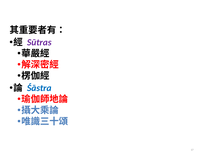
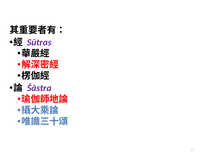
Śāstra colour: blue -> purple
